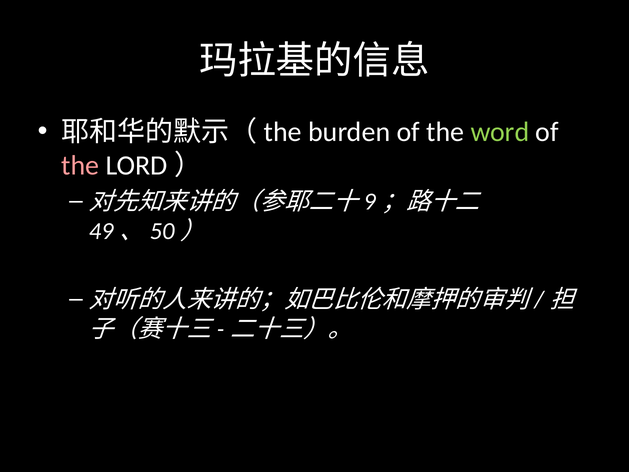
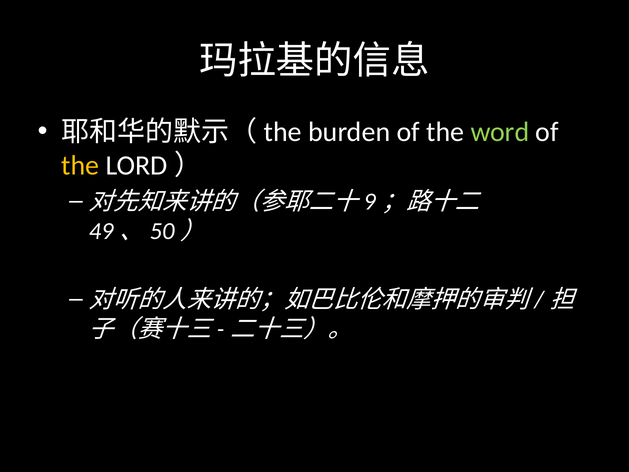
the at (80, 166) colour: pink -> yellow
